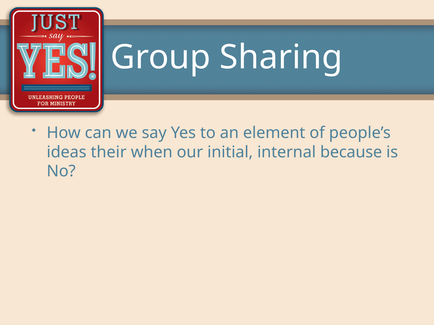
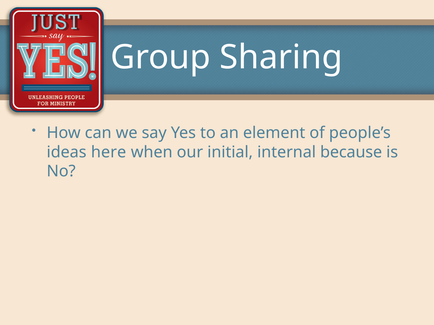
their: their -> here
